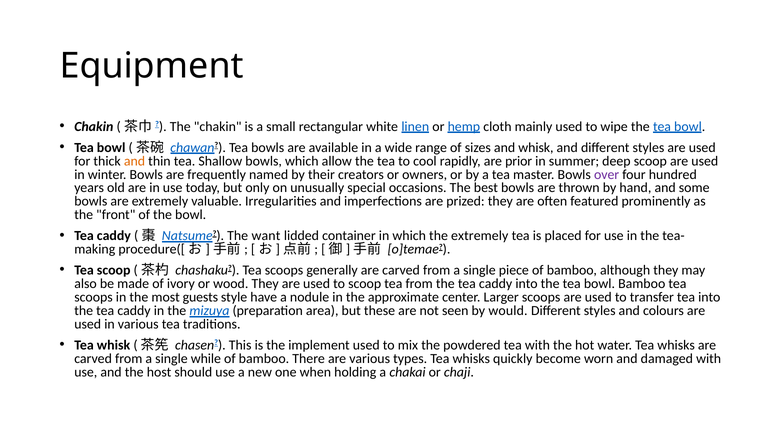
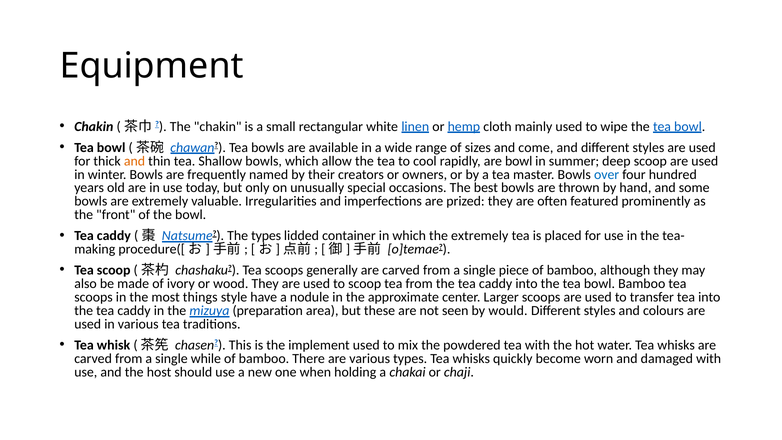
and whisk: whisk -> come
are prior: prior -> bowl
over colour: purple -> blue
The want: want -> types
guests: guests -> things
